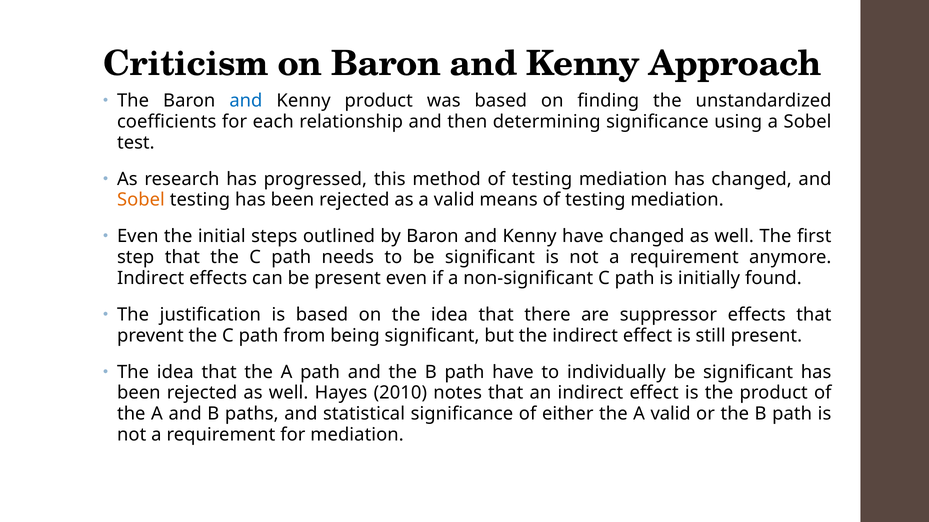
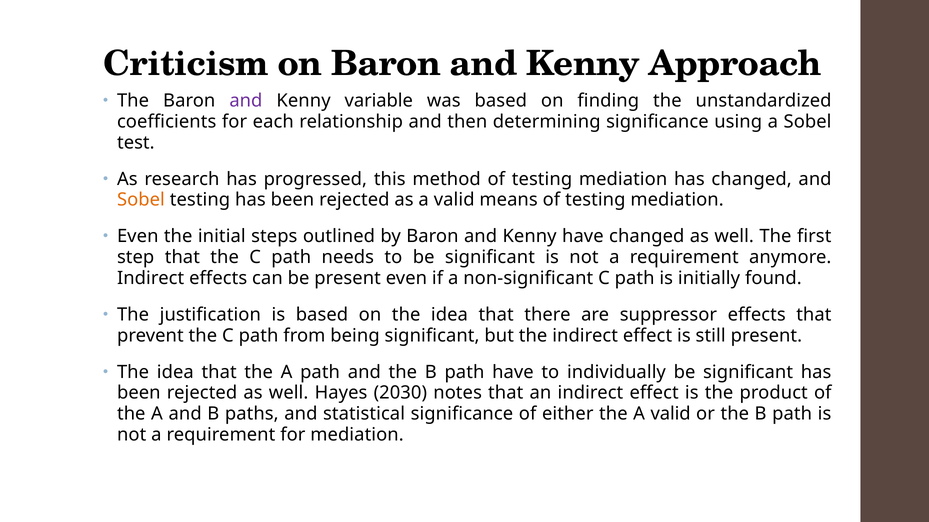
and at (246, 101) colour: blue -> purple
Kenny product: product -> variable
2010: 2010 -> 2030
